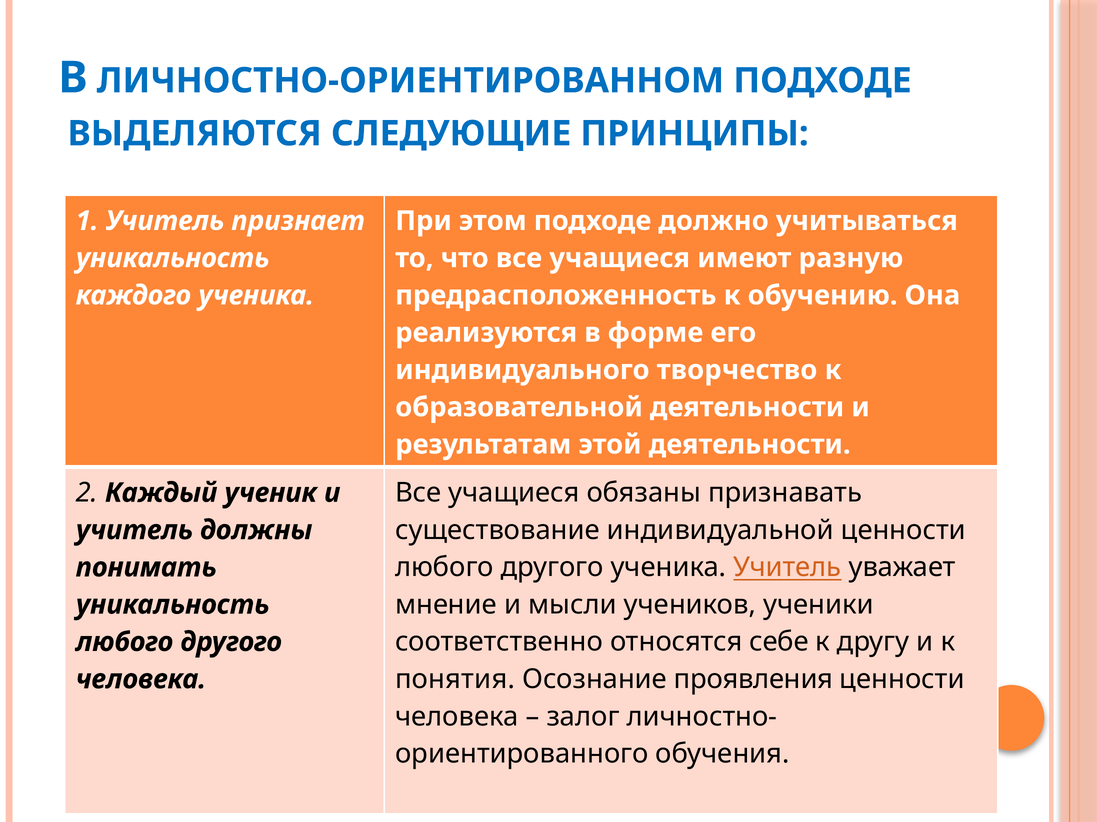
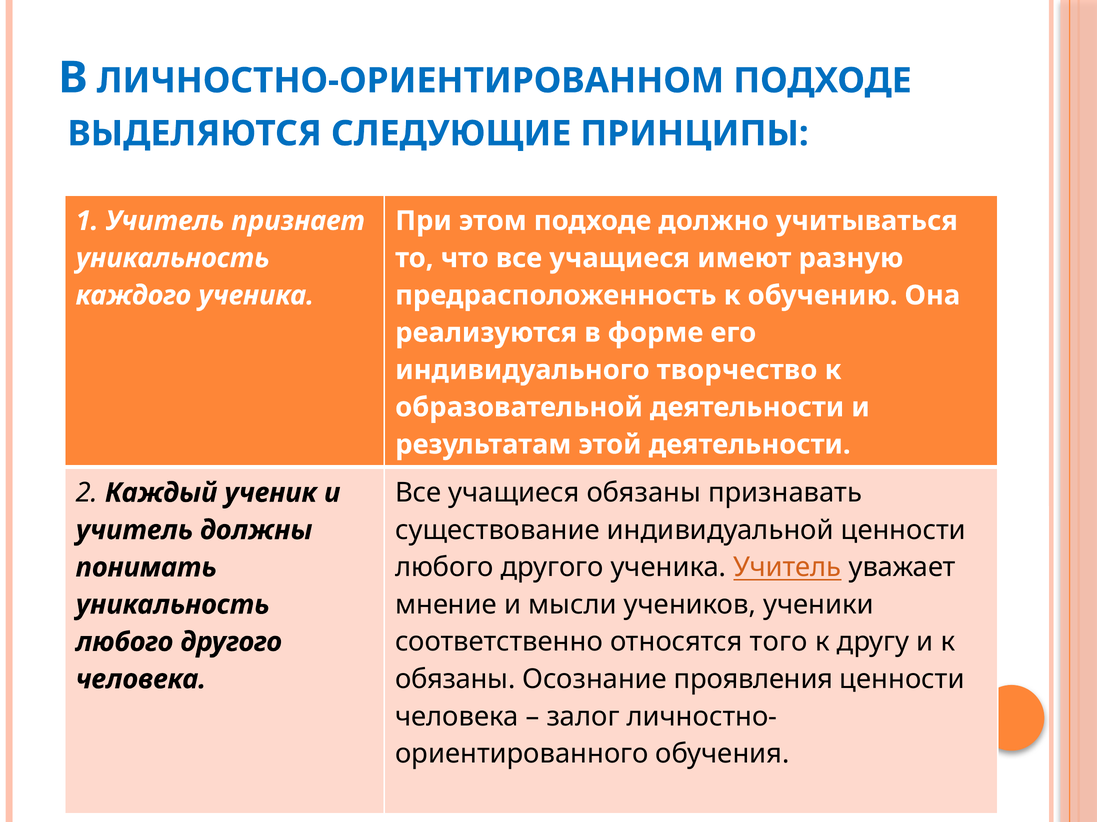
себе: себе -> того
понятия at (455, 680): понятия -> обязаны
